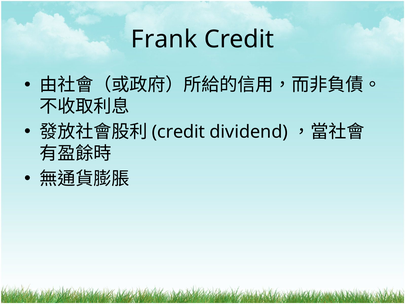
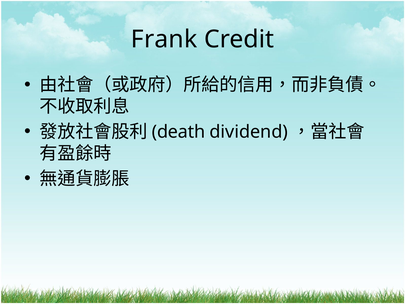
credit at (178, 132): credit -> death
